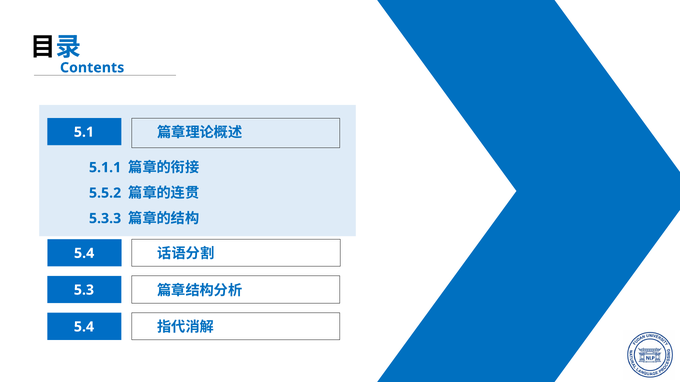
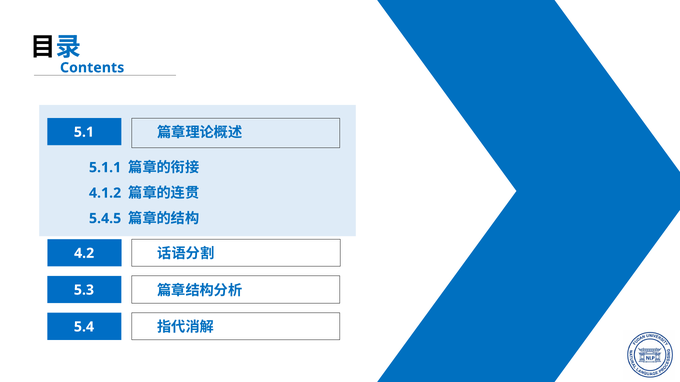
5.5.2: 5.5.2 -> 4.1.2
5.3.3: 5.3.3 -> 5.4.5
5.4 at (84, 254): 5.4 -> 4.2
